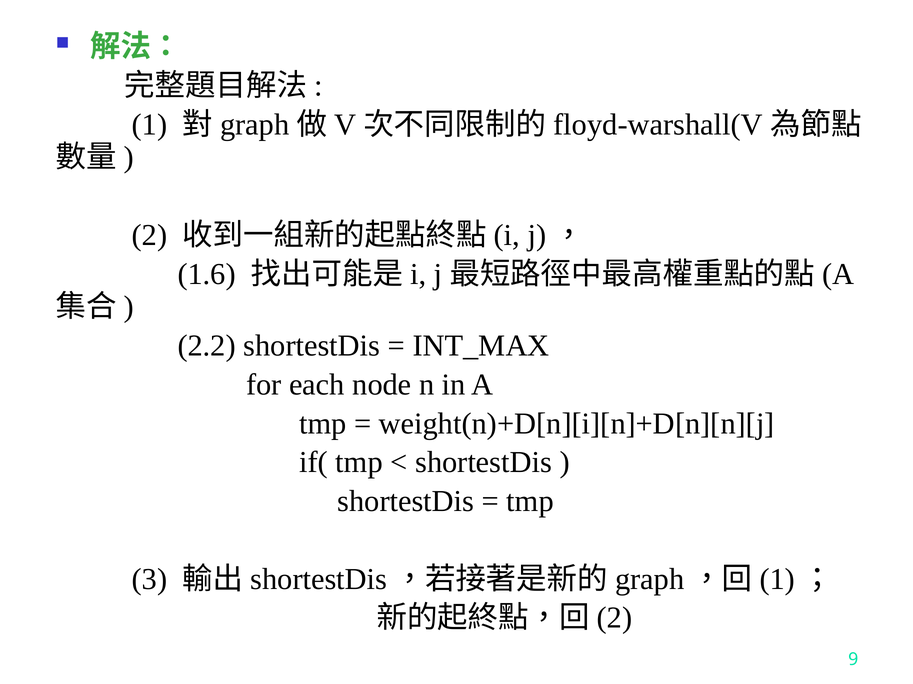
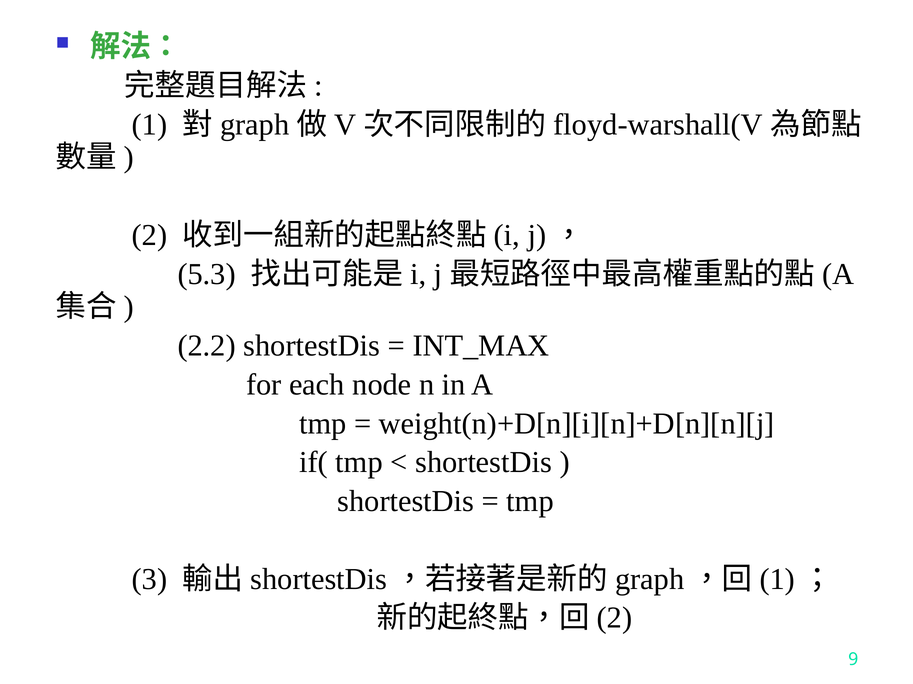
1.6: 1.6 -> 5.3
